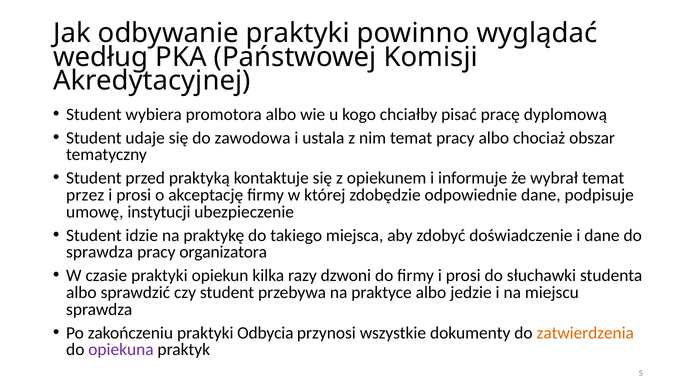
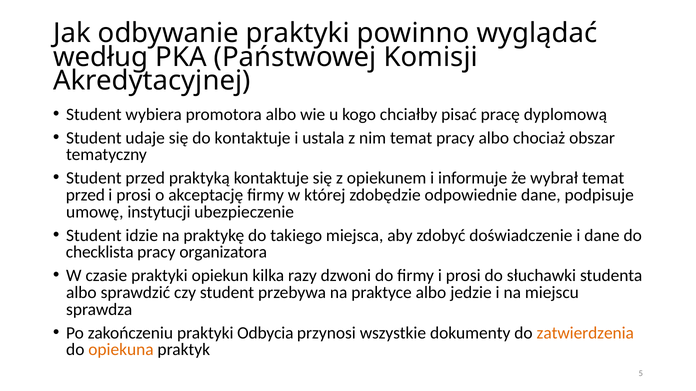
do zawodowa: zawodowa -> kontaktuje
przez at (85, 195): przez -> przed
sprawdza at (100, 253): sprawdza -> checklista
opiekuna colour: purple -> orange
